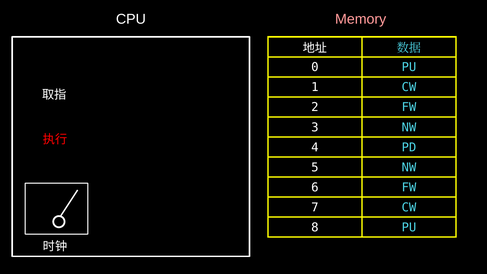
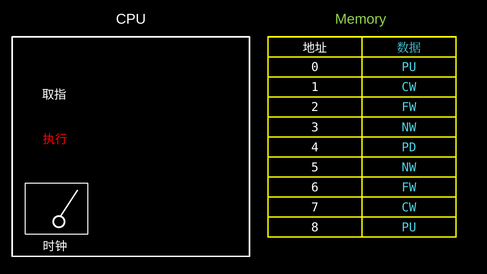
Memory colour: pink -> light green
